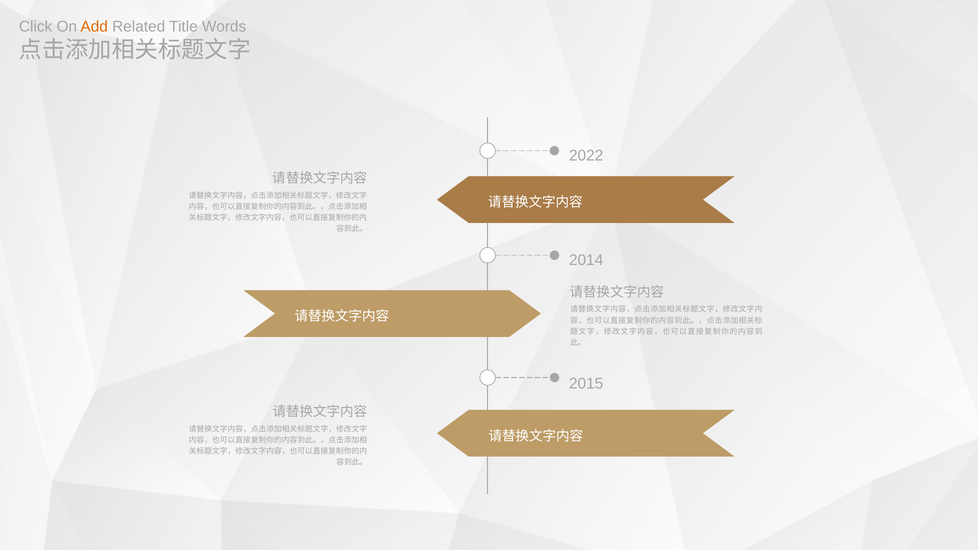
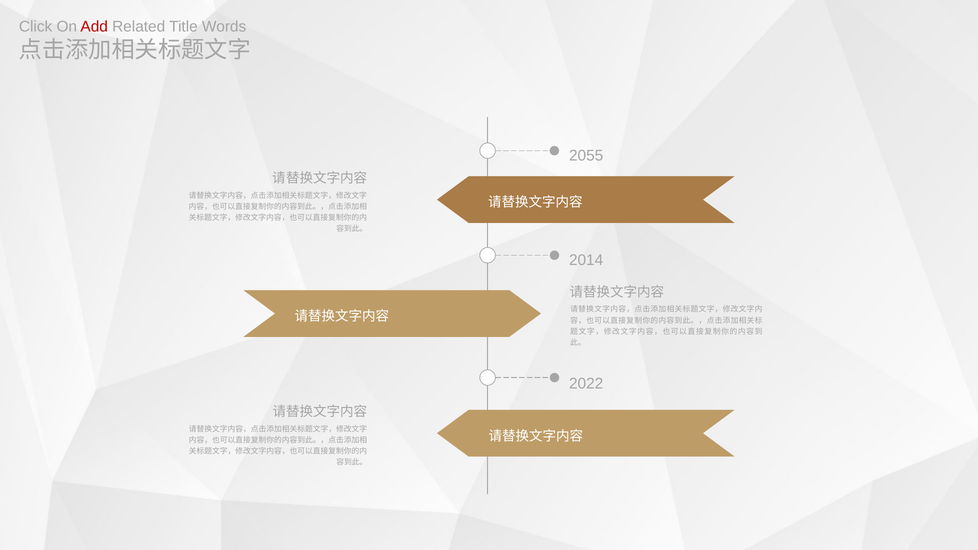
Add colour: orange -> red
2022: 2022 -> 2055
2015: 2015 -> 2022
